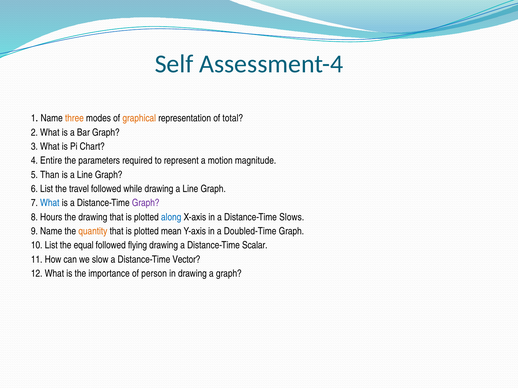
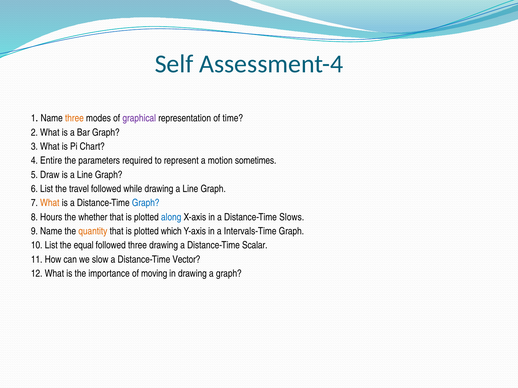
graphical colour: orange -> purple
total: total -> time
magnitude: magnitude -> sometimes
Than: Than -> Draw
What at (50, 203) colour: blue -> orange
Graph at (146, 203) colour: purple -> blue
the drawing: drawing -> whether
mean: mean -> which
Doubled-Time: Doubled-Time -> Intervals-Time
followed flying: flying -> three
person: person -> moving
